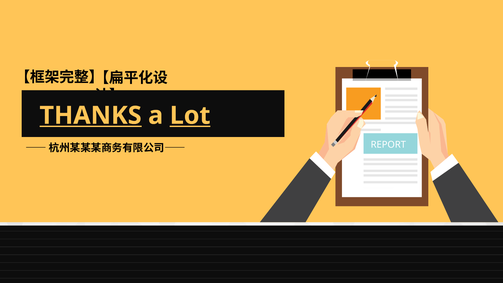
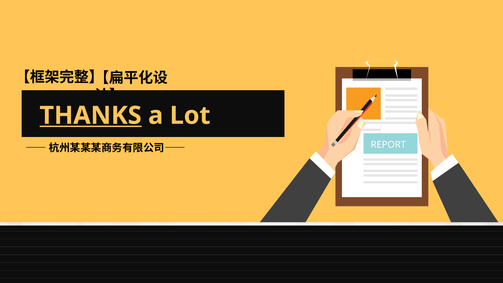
Lot underline: present -> none
